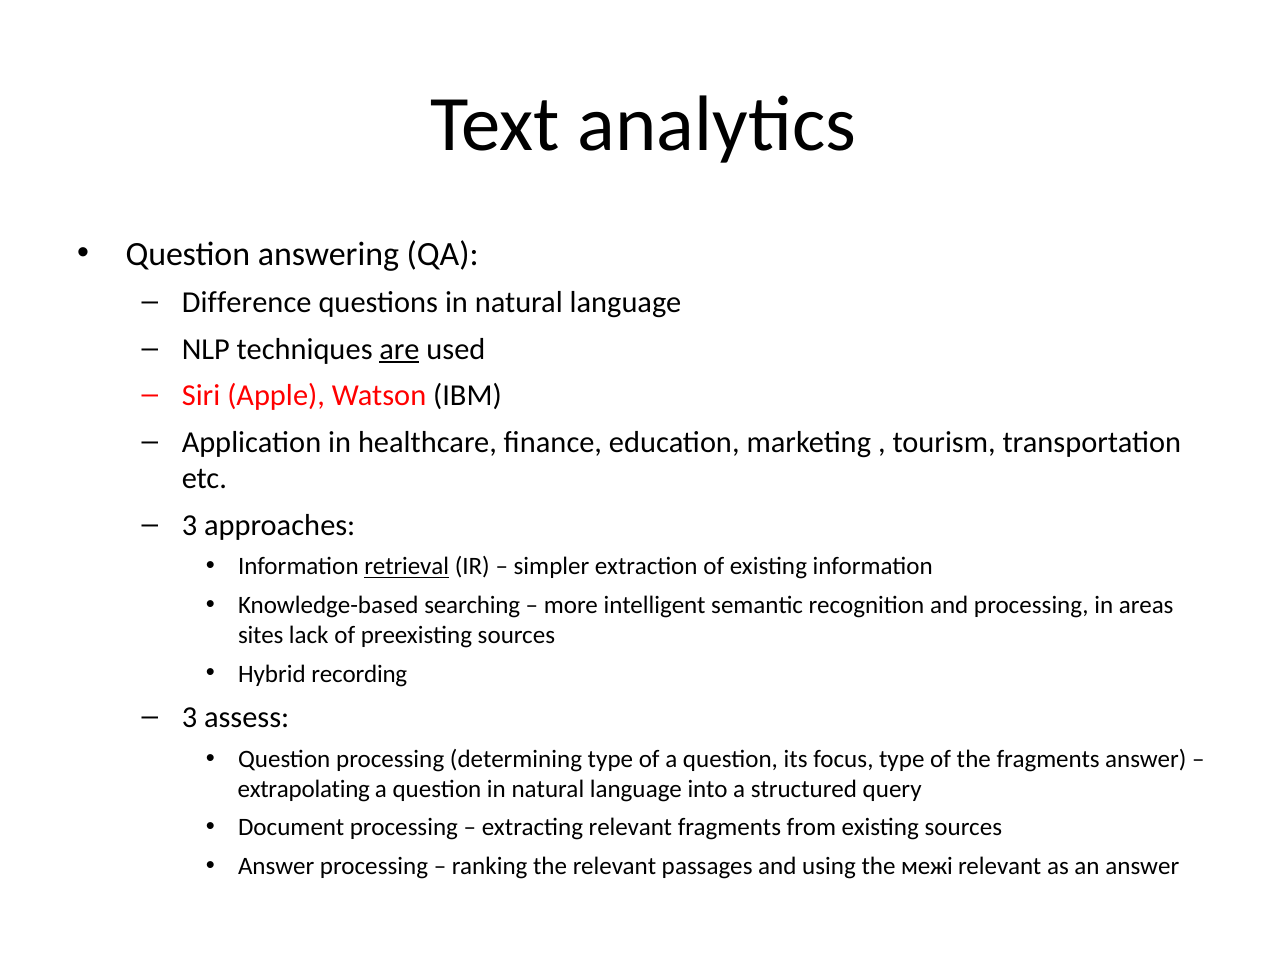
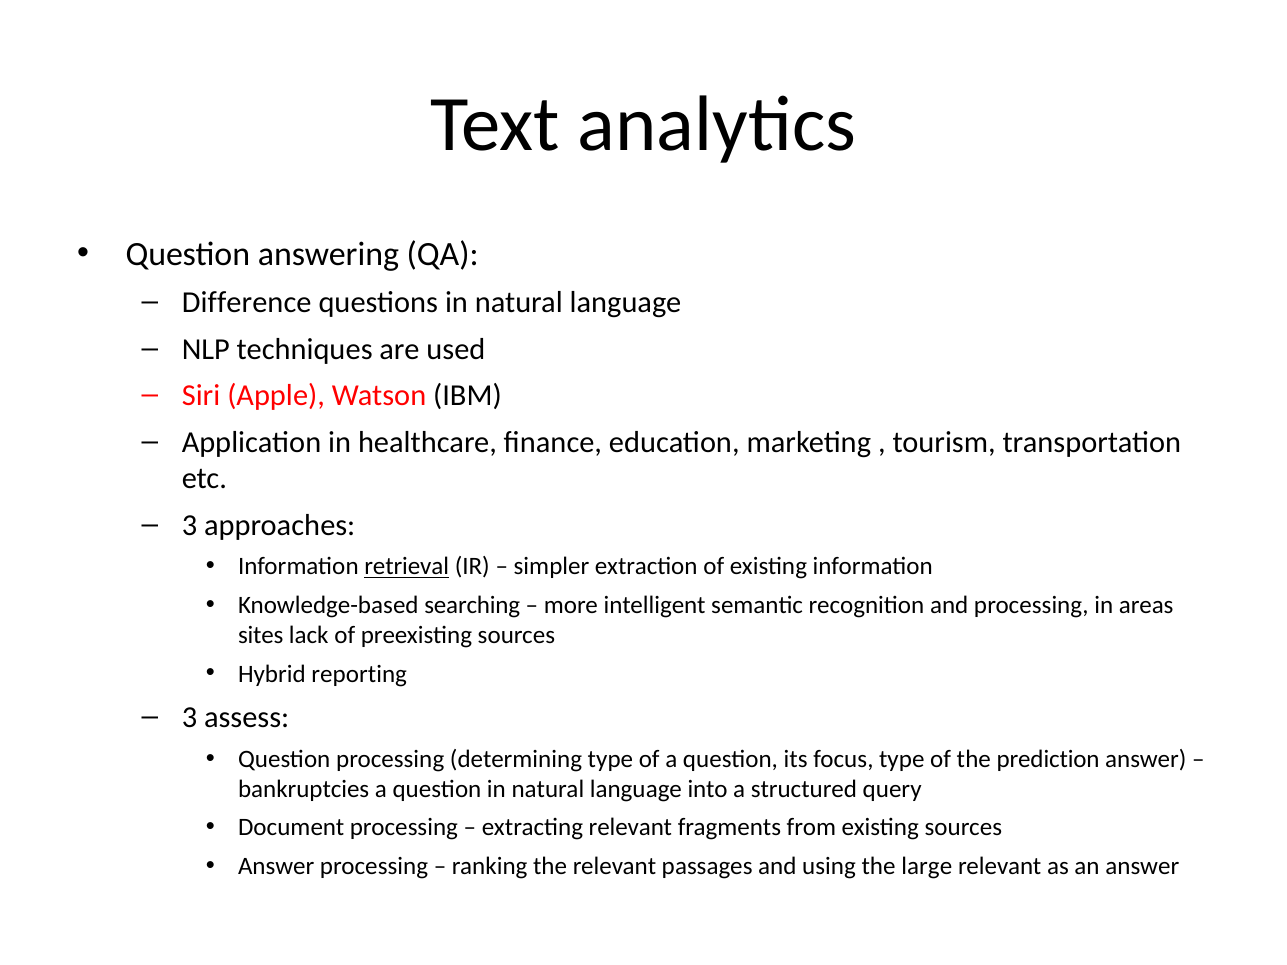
are underline: present -> none
recording: recording -> reporting
the fragments: fragments -> prediction
extrapolating: extrapolating -> bankruptcies
межі: межі -> large
